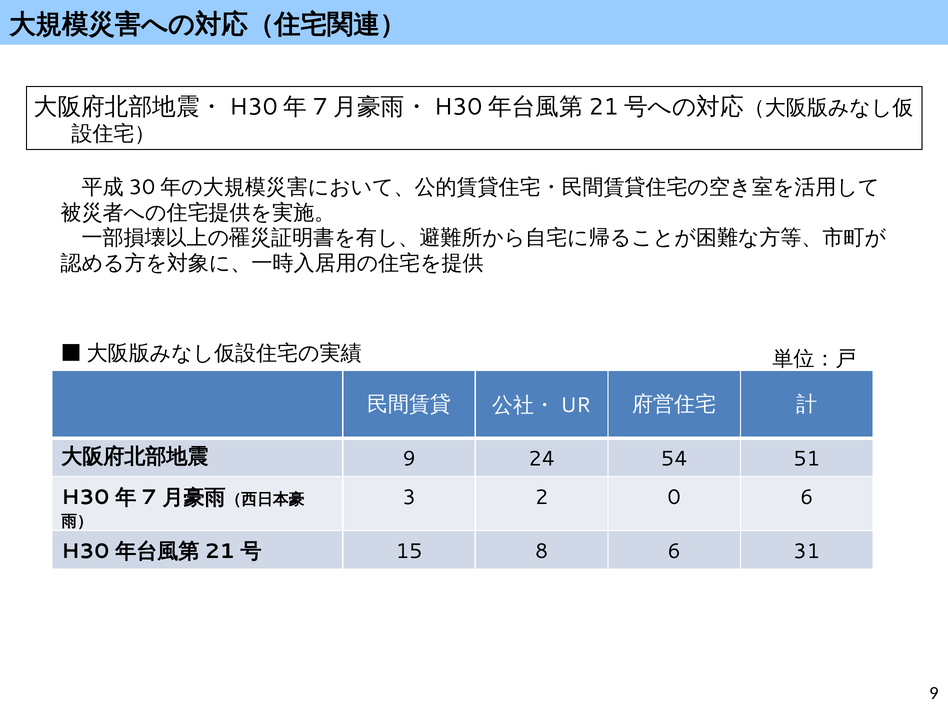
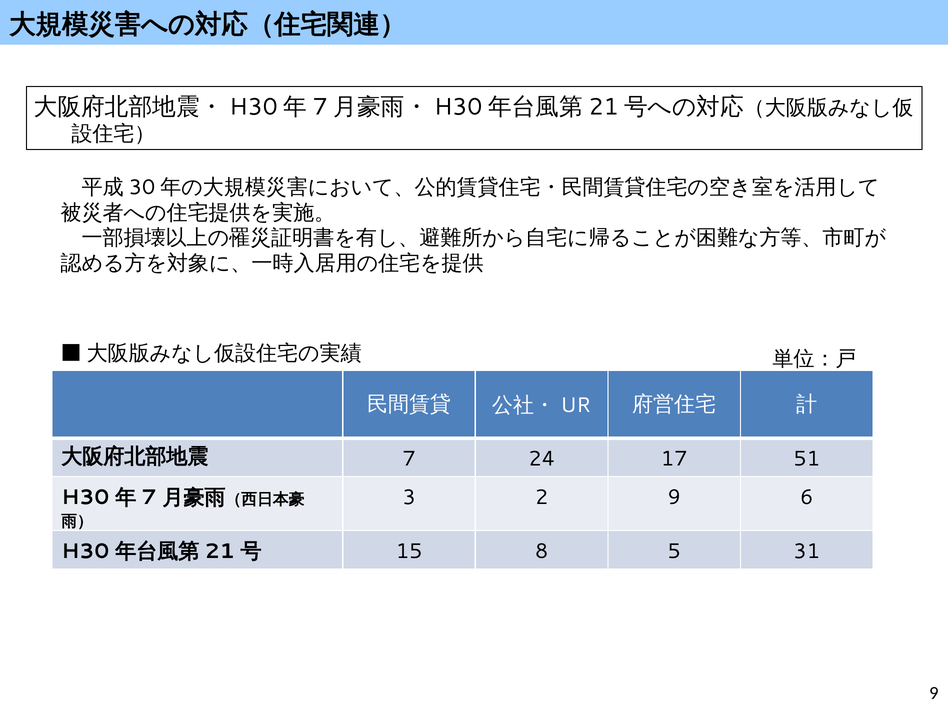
9 at (409, 459): 9 -> 7
54: 54 -> 17
2 0: 0 -> 9
8 6: 6 -> 5
